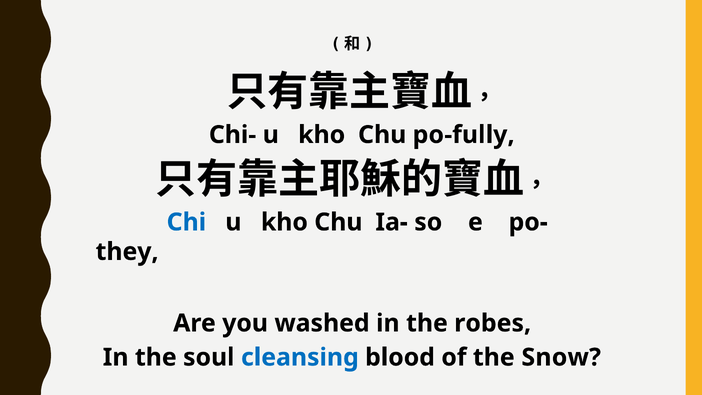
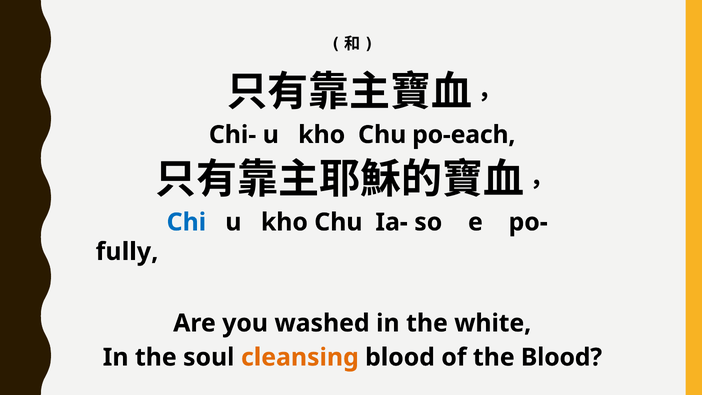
po-fully: po-fully -> po-each
they: they -> fully
robes: robes -> white
cleansing colour: blue -> orange
the Snow: Snow -> Blood
